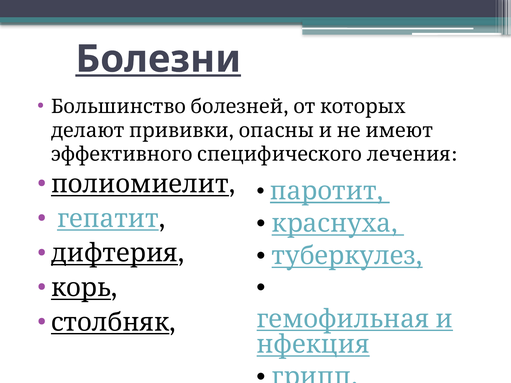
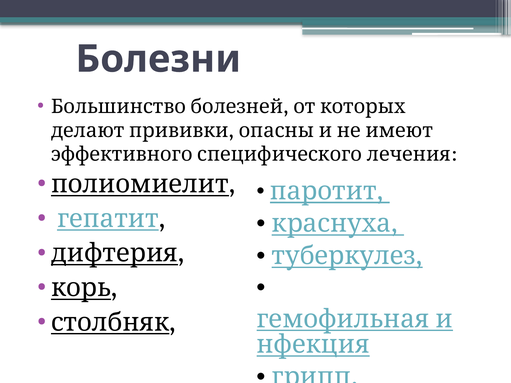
Болезни underline: present -> none
